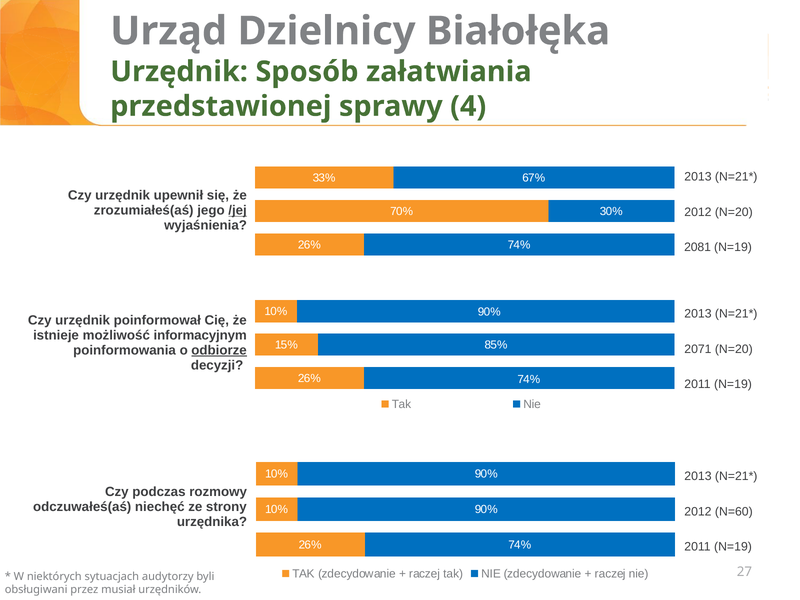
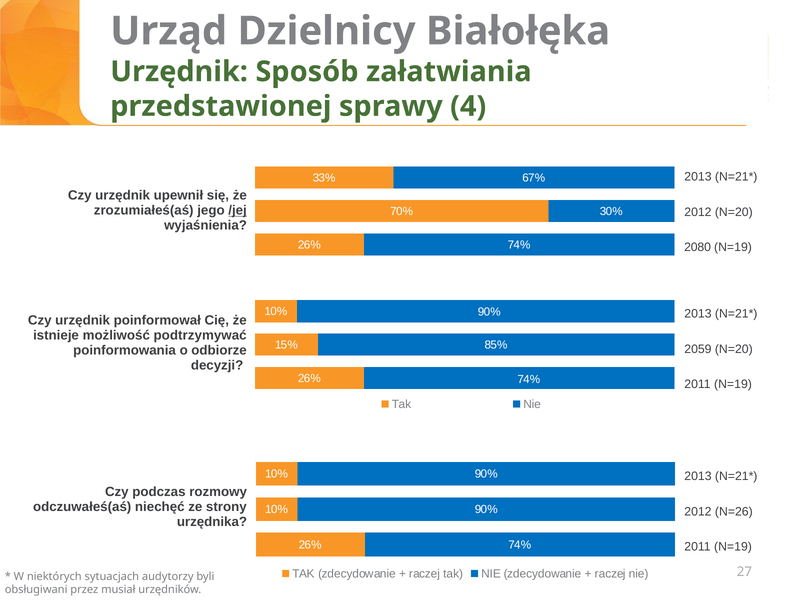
2081: 2081 -> 2080
informacyjnym: informacyjnym -> podtrzymywać
2071: 2071 -> 2059
odbiorze underline: present -> none
N=60: N=60 -> N=26
